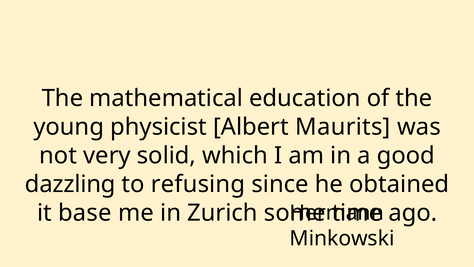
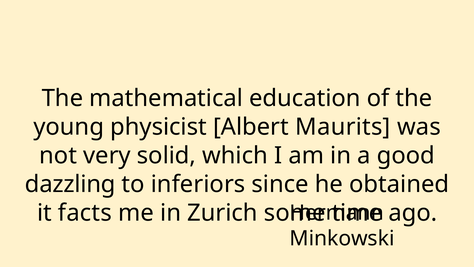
refusing: refusing -> inferiors
base: base -> facts
